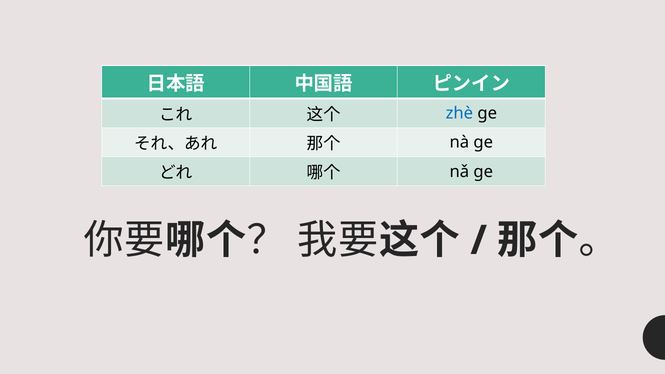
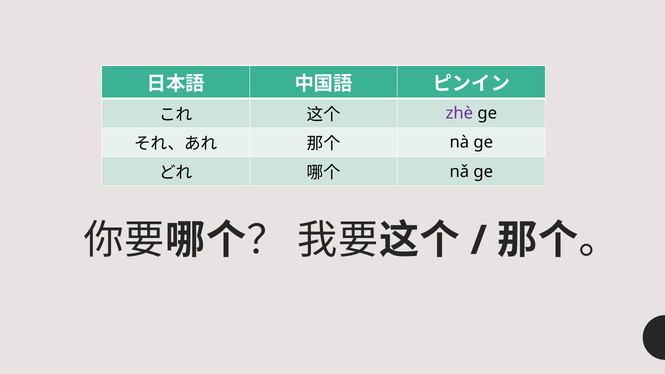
zhè colour: blue -> purple
